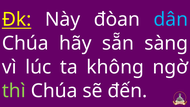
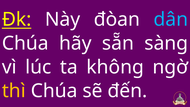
thì colour: light green -> yellow
